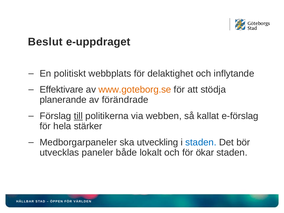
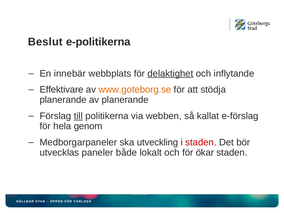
e-uppdraget: e-uppdraget -> e-politikerna
politiskt: politiskt -> innebär
delaktighet underline: none -> present
av förändrade: förändrade -> planerande
stärker: stärker -> genom
staden at (201, 142) colour: blue -> red
